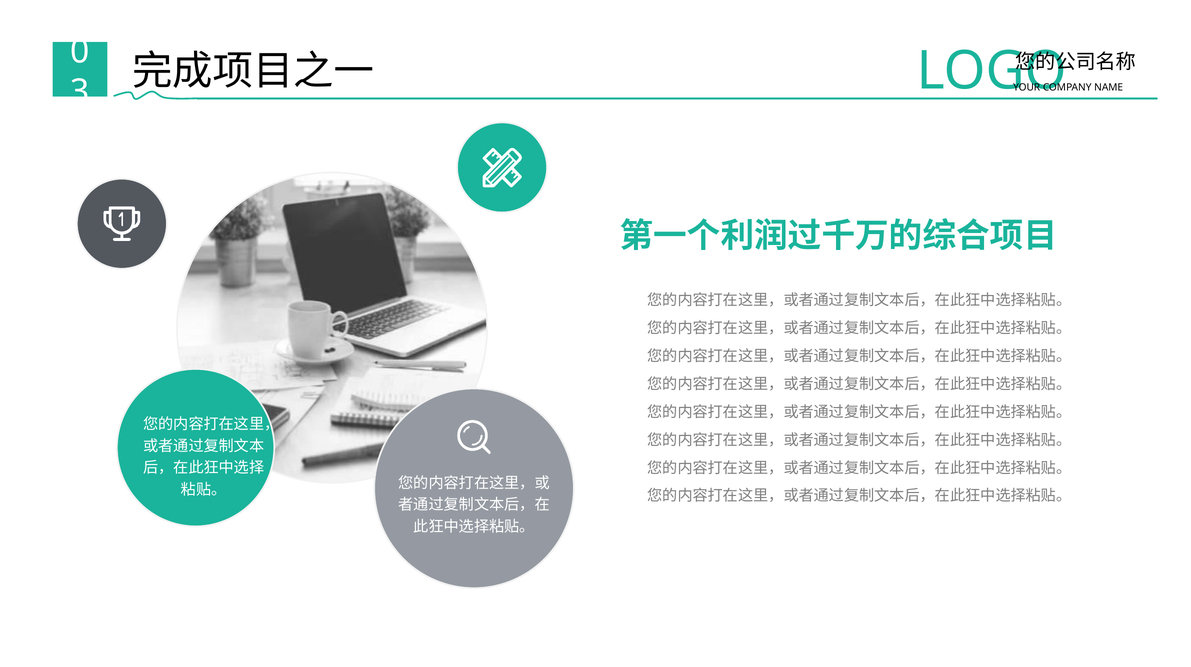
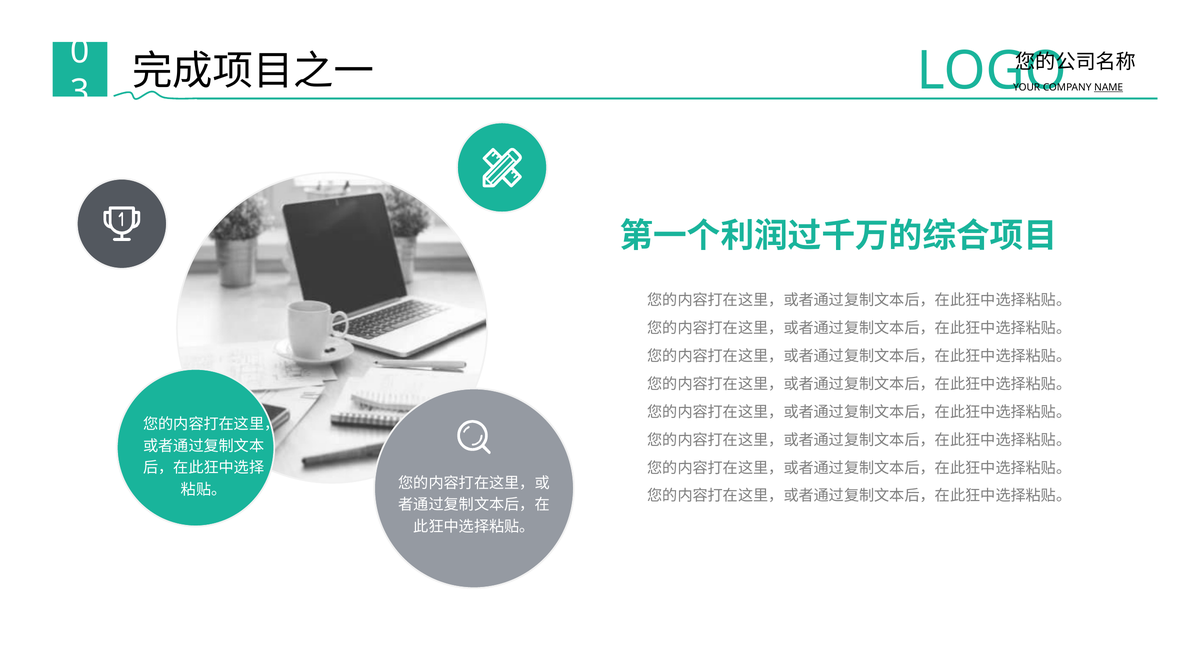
NAME underline: none -> present
